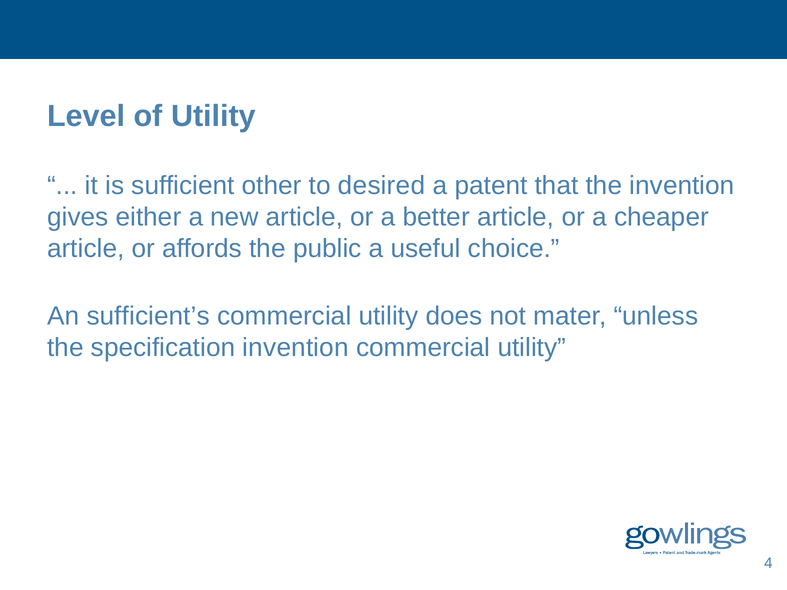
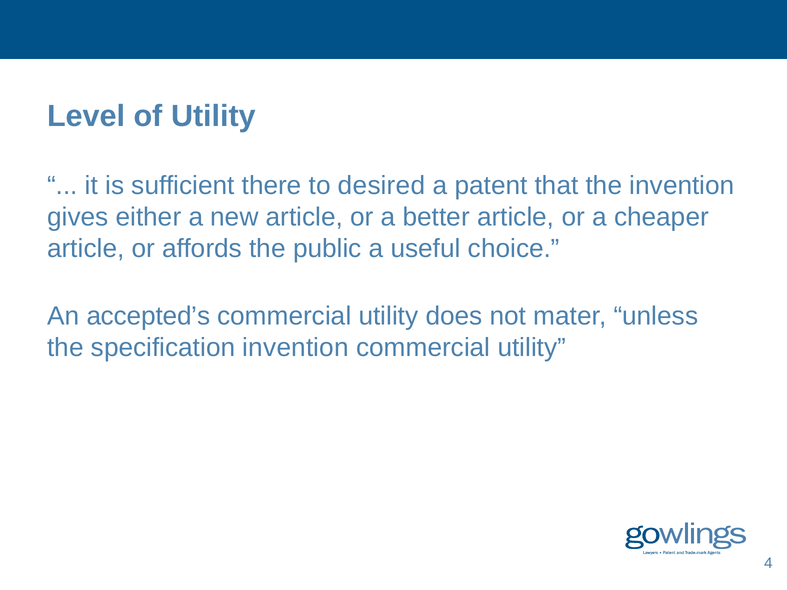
other: other -> there
sufficient’s: sufficient’s -> accepted’s
